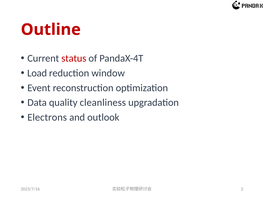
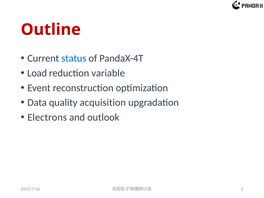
status colour: red -> blue
window: window -> variable
cleanliness: cleanliness -> acquisition
